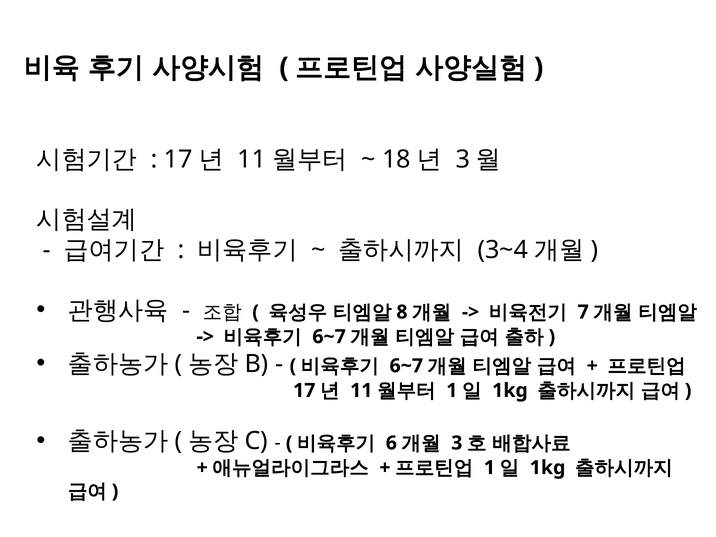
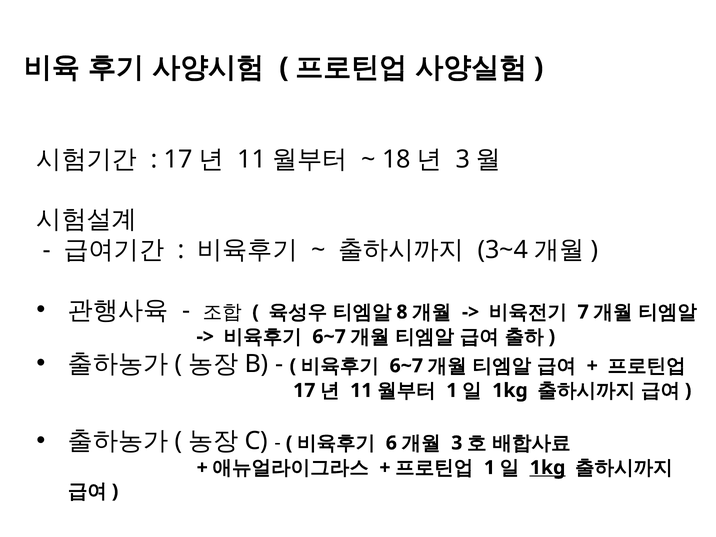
1kg at (548, 468) underline: none -> present
